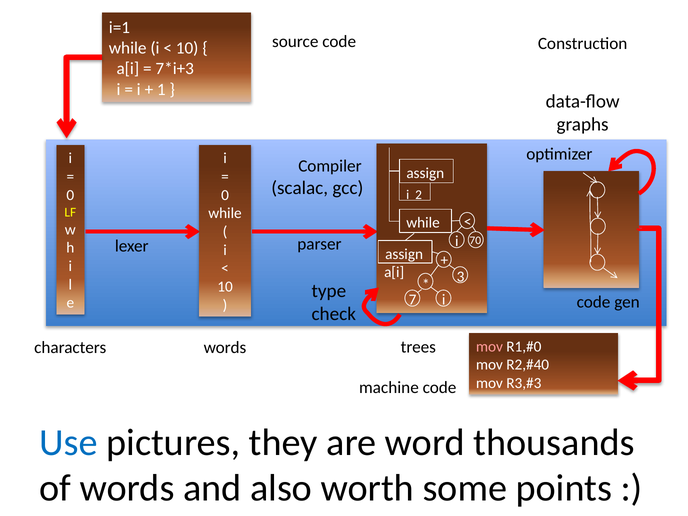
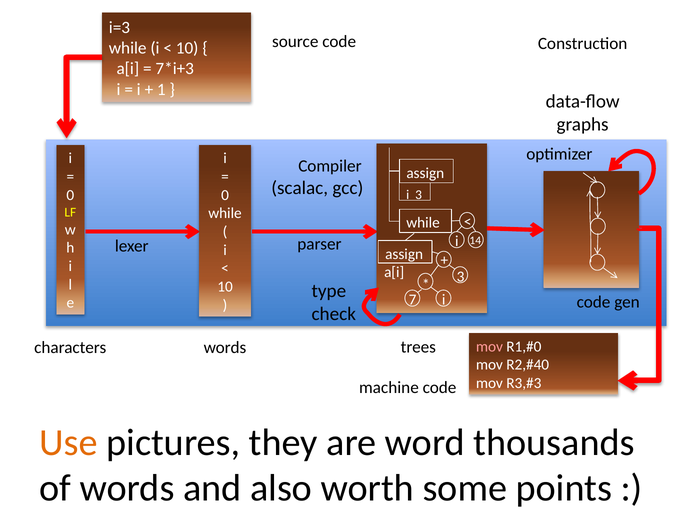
i=1: i=1 -> i=3
i 2: 2 -> 3
70: 70 -> 14
Use colour: blue -> orange
